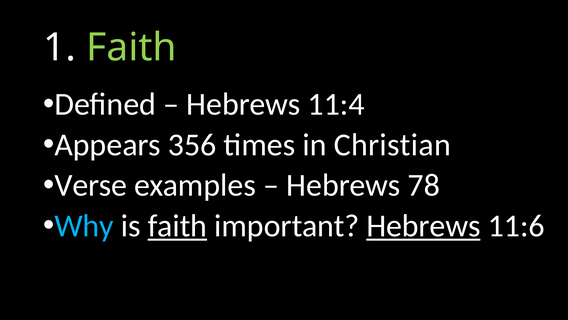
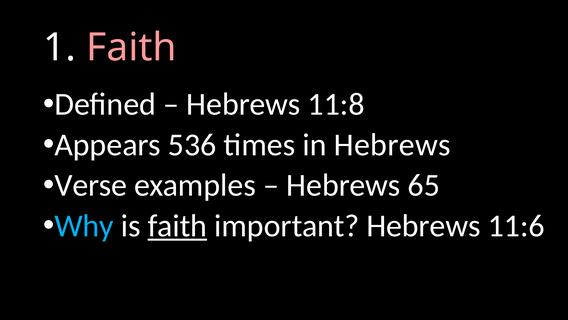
Faith at (131, 48) colour: light green -> pink
11:4: 11:4 -> 11:8
356: 356 -> 536
in Christian: Christian -> Hebrews
78: 78 -> 65
Hebrews at (424, 225) underline: present -> none
